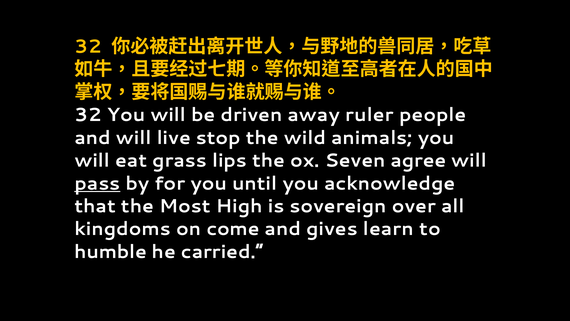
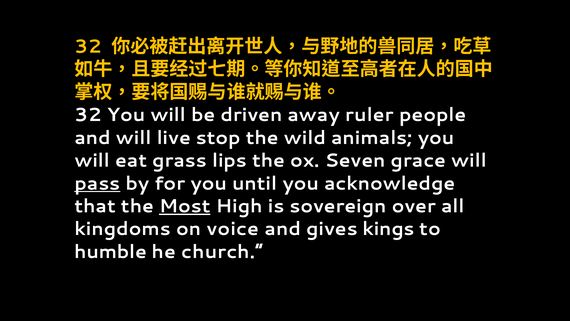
agree: agree -> grace
Most underline: none -> present
come: come -> voice
learn: learn -> kings
carried: carried -> church
